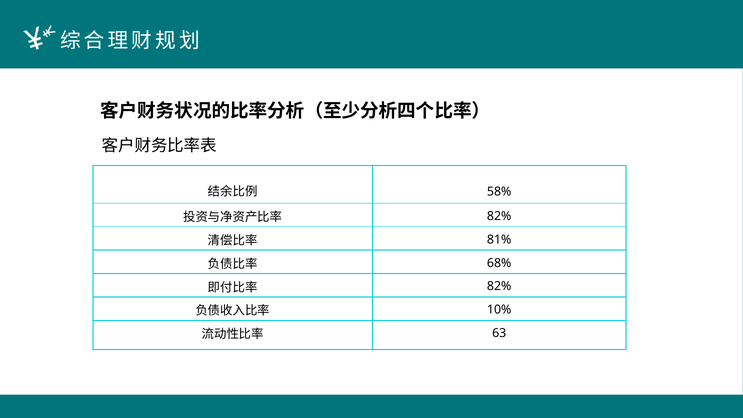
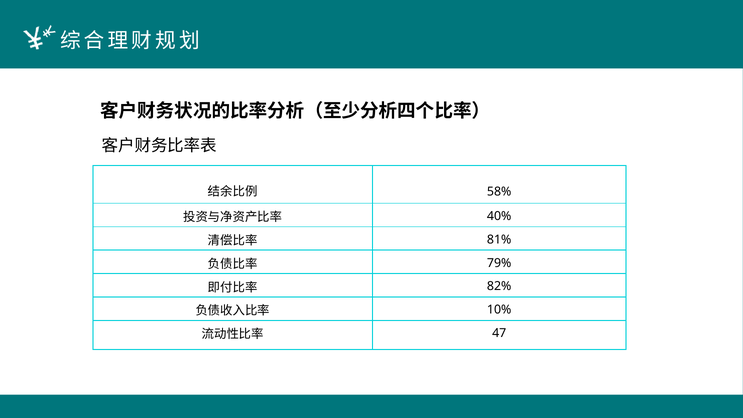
82% at (499, 216): 82% -> 40%
68%: 68% -> 79%
63: 63 -> 47
